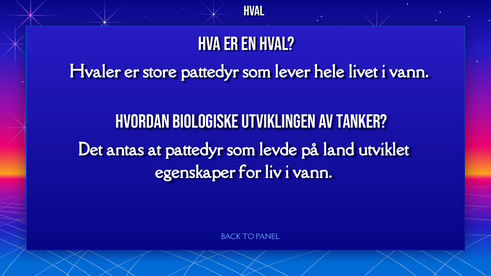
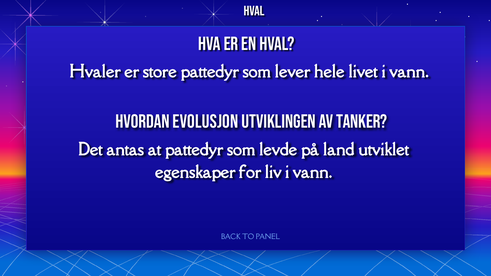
BIOLOGISKE: BIOLOGISKE -> EVOLUSJON
